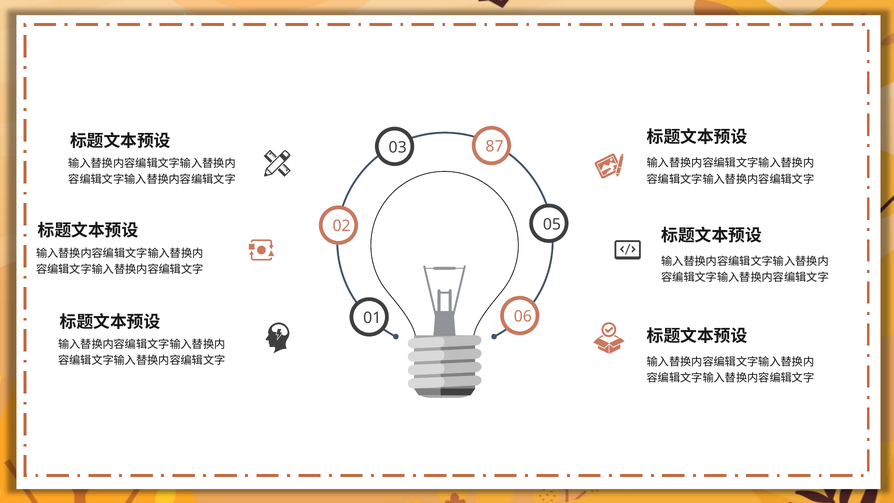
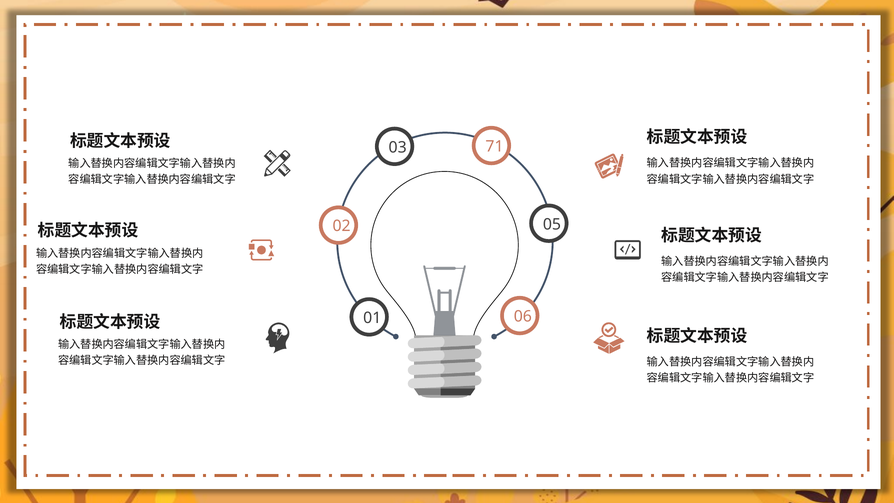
87: 87 -> 71
